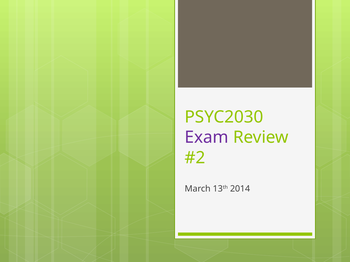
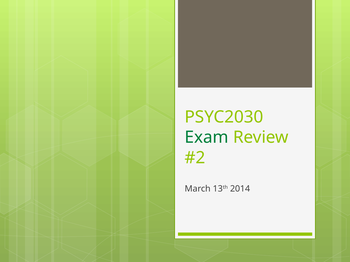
Exam colour: purple -> green
